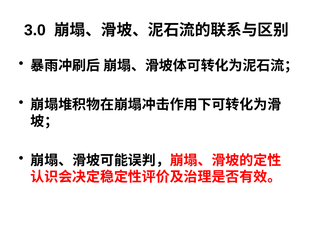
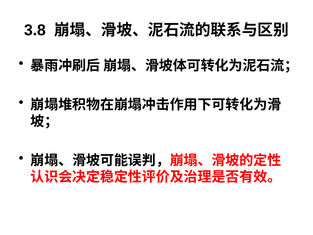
3.0: 3.0 -> 3.8
